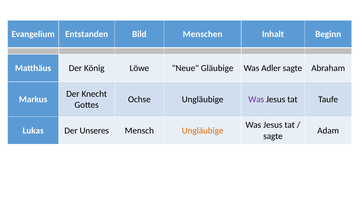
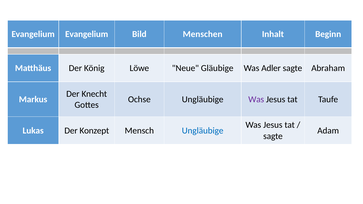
Evangelium Entstanden: Entstanden -> Evangelium
Unseres: Unseres -> Konzept
Ungläubige at (203, 131) colour: orange -> blue
